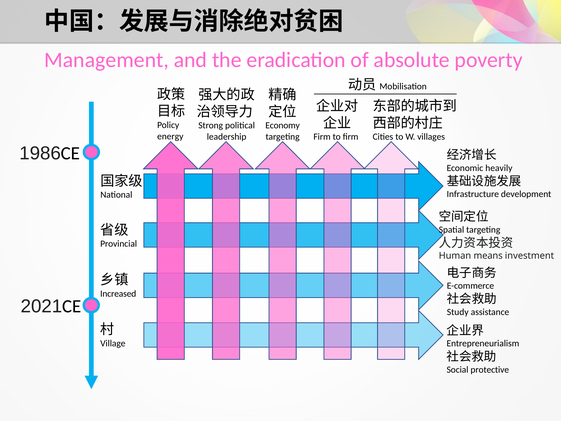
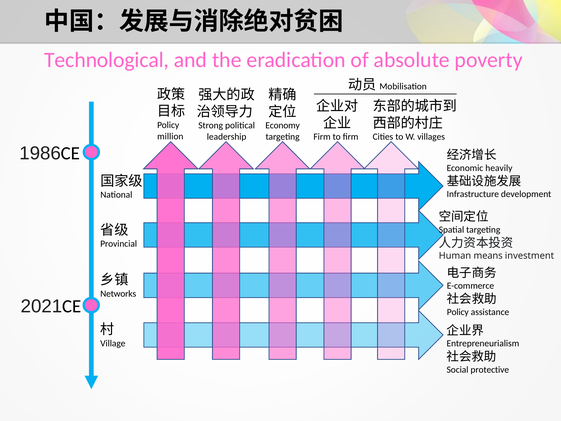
Management: Management -> Technological
energy: energy -> million
Increased: Increased -> Networks
Study at (458, 312): Study -> Policy
